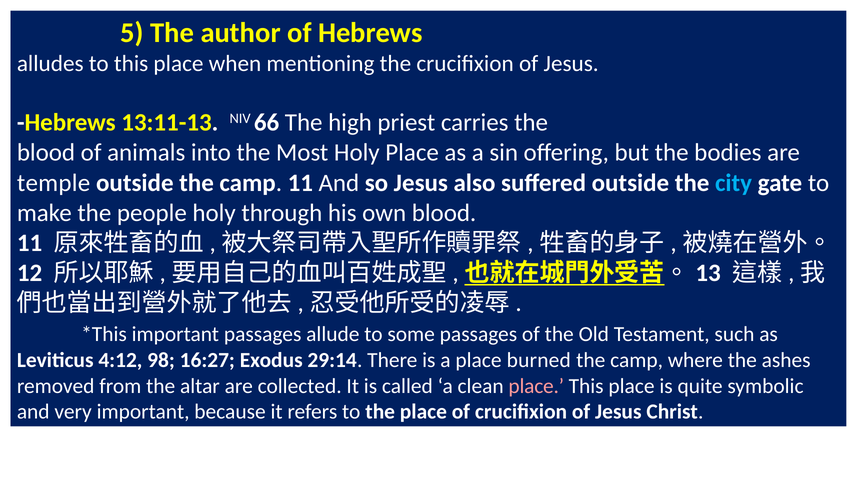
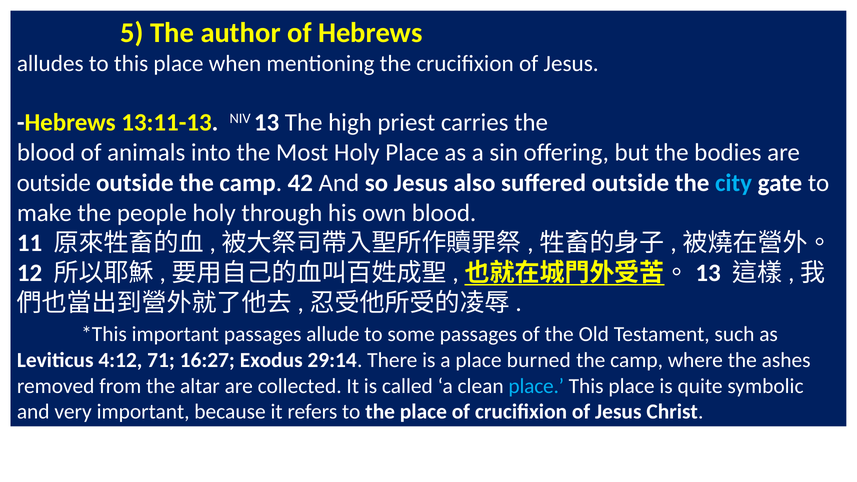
66: 66 -> 13
temple at (54, 183): temple -> outside
camp 11: 11 -> 42
98: 98 -> 71
place at (536, 386) colour: pink -> light blue
